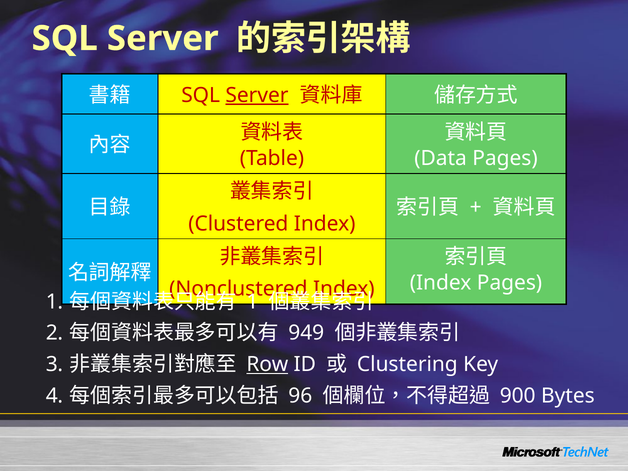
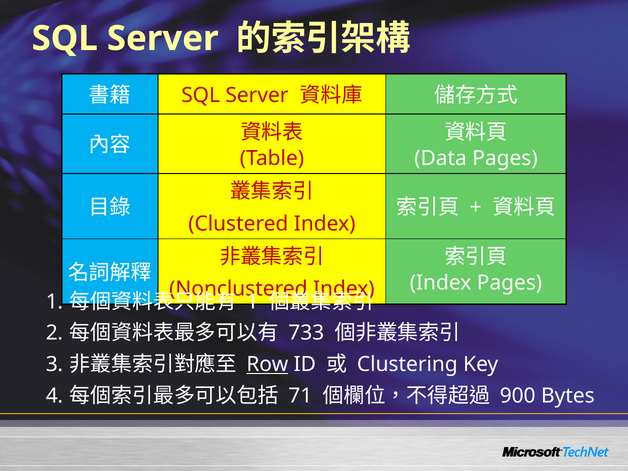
Server at (257, 95) underline: present -> none
949: 949 -> 733
96: 96 -> 71
